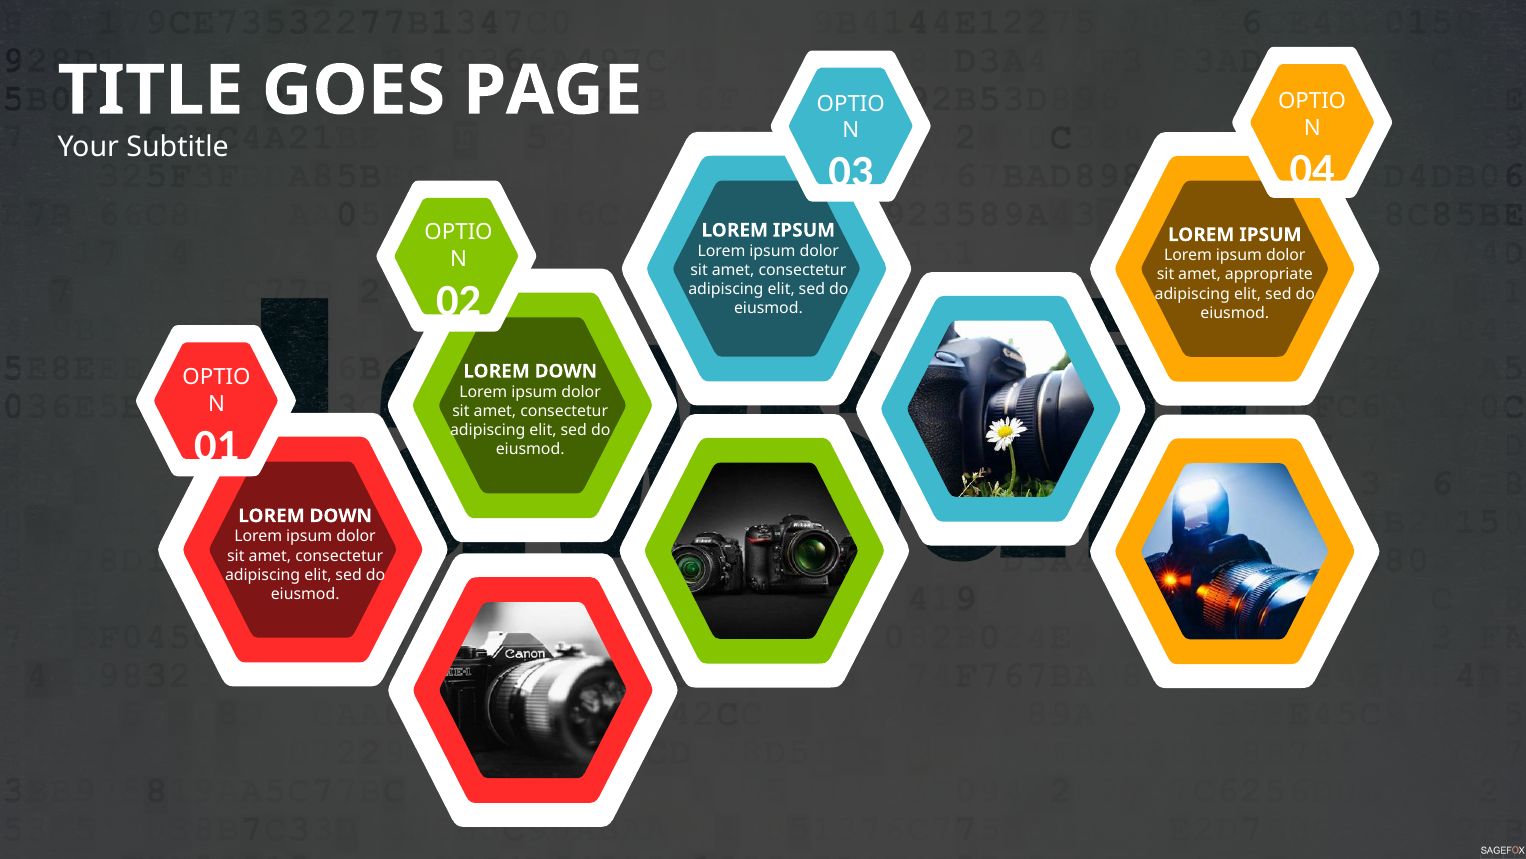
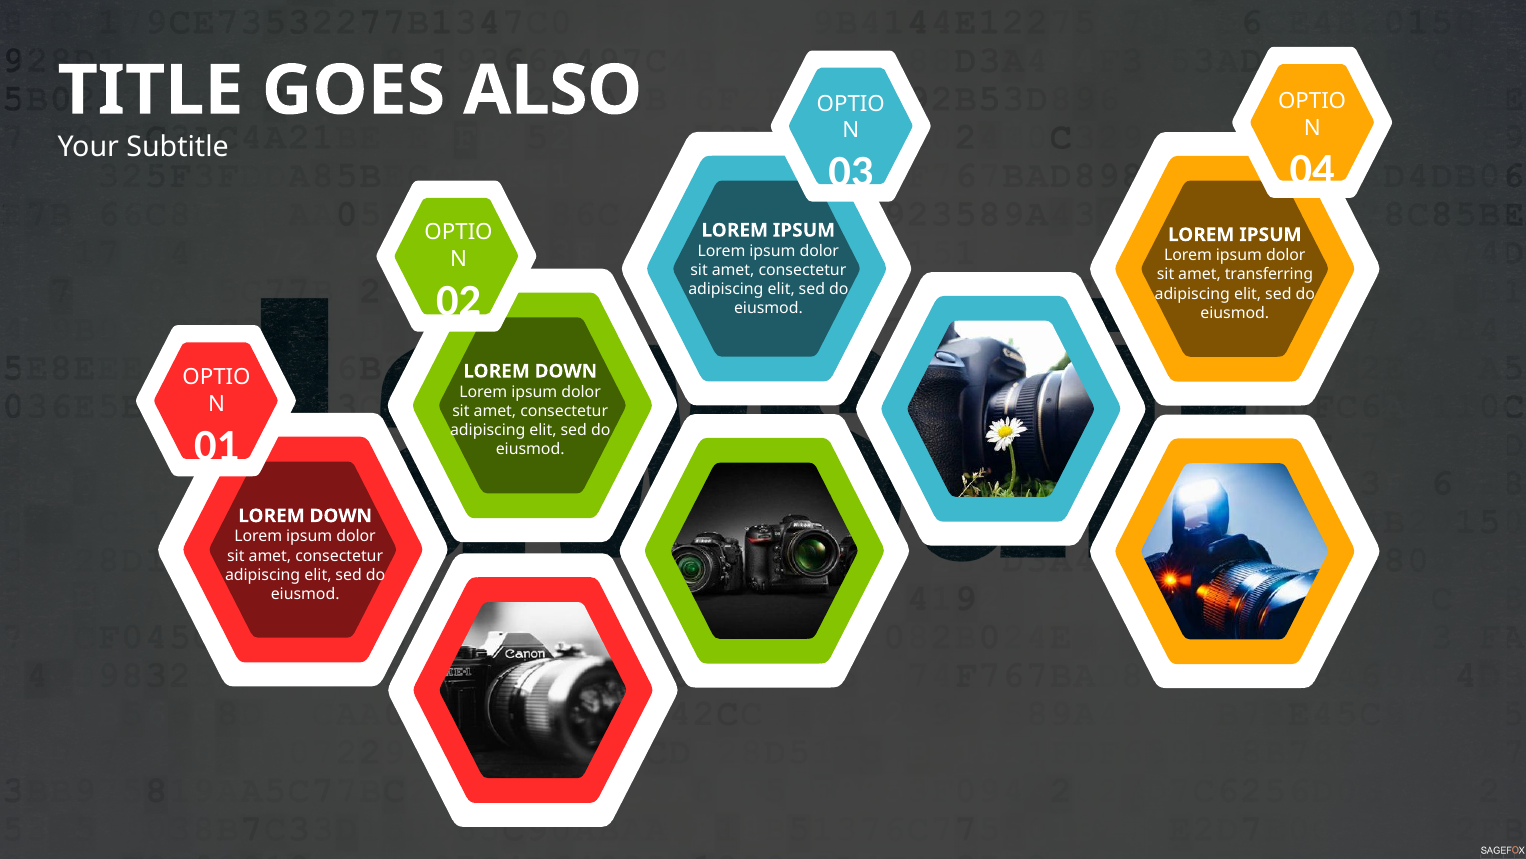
PAGE: PAGE -> ALSO
appropriate: appropriate -> transferring
